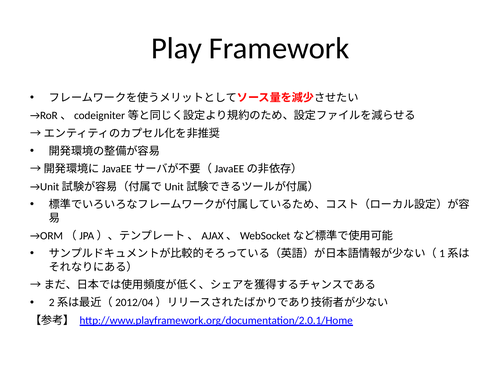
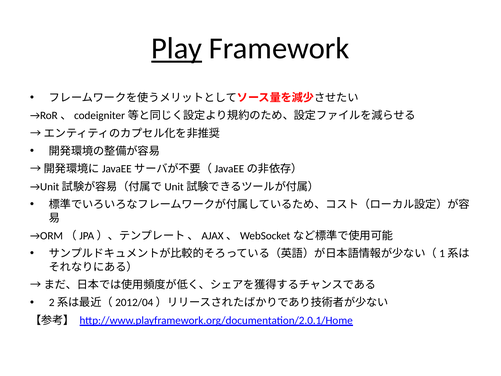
Play underline: none -> present
